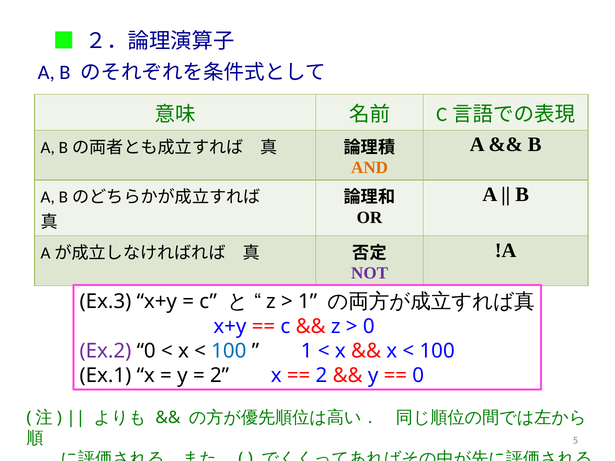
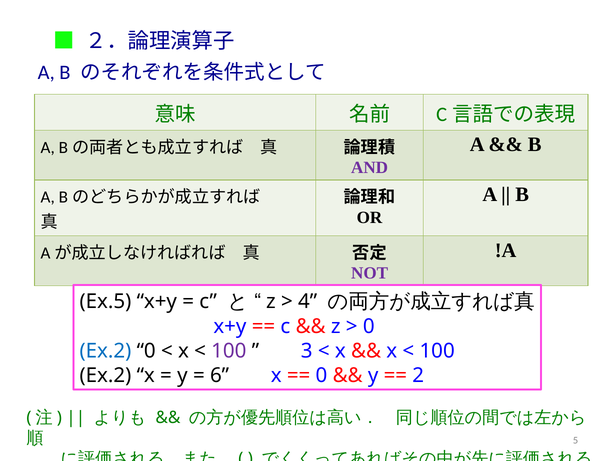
AND colour: orange -> purple
Ex.3: Ex.3 -> Ex.5
1 at (308, 302): 1 -> 4
Ex.2 at (105, 351) colour: purple -> blue
100 at (229, 351) colour: blue -> purple
1 at (307, 351): 1 -> 3
Ex.1 at (105, 376): Ex.1 -> Ex.2
2 at (220, 376): 2 -> 6
2 at (321, 376): 2 -> 0
0 at (418, 376): 0 -> 2
